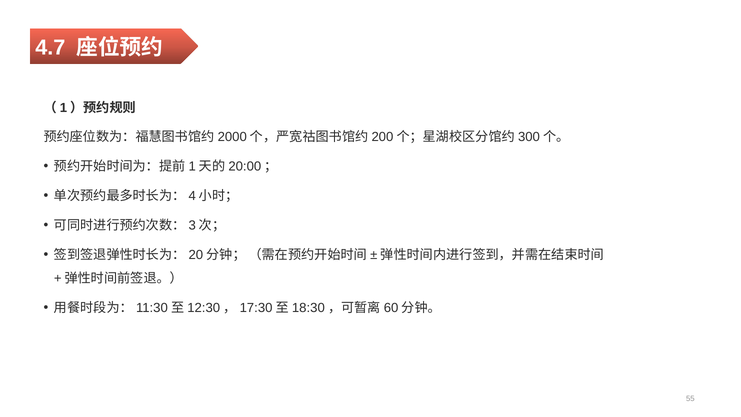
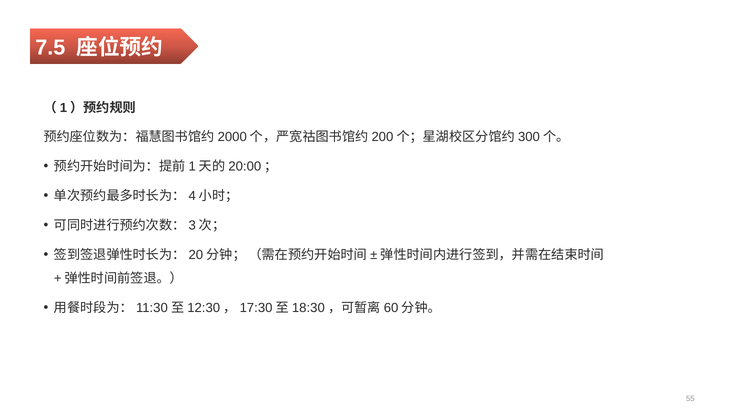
4.7: 4.7 -> 7.5
